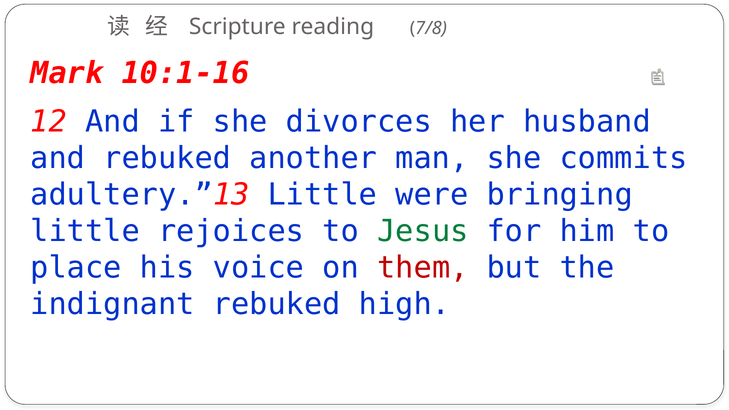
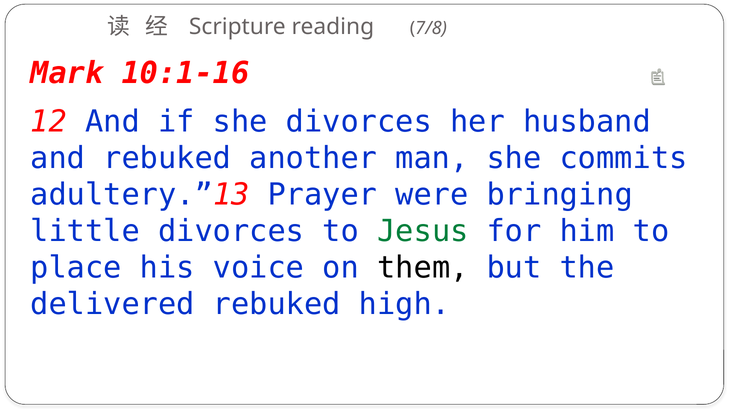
adultery.”13 Little: Little -> Prayer
little rejoices: rejoices -> divorces
them colour: red -> black
indignant: indignant -> delivered
